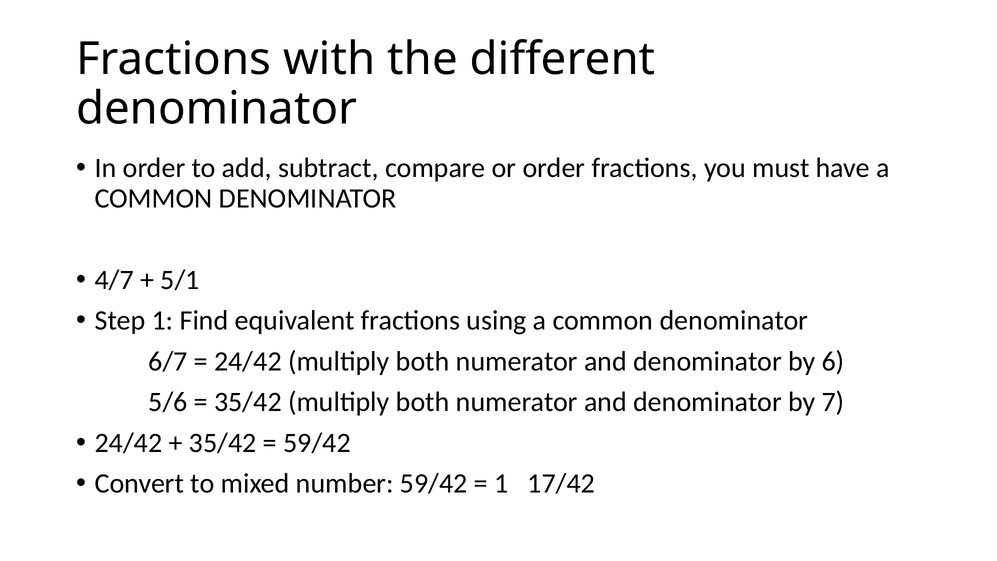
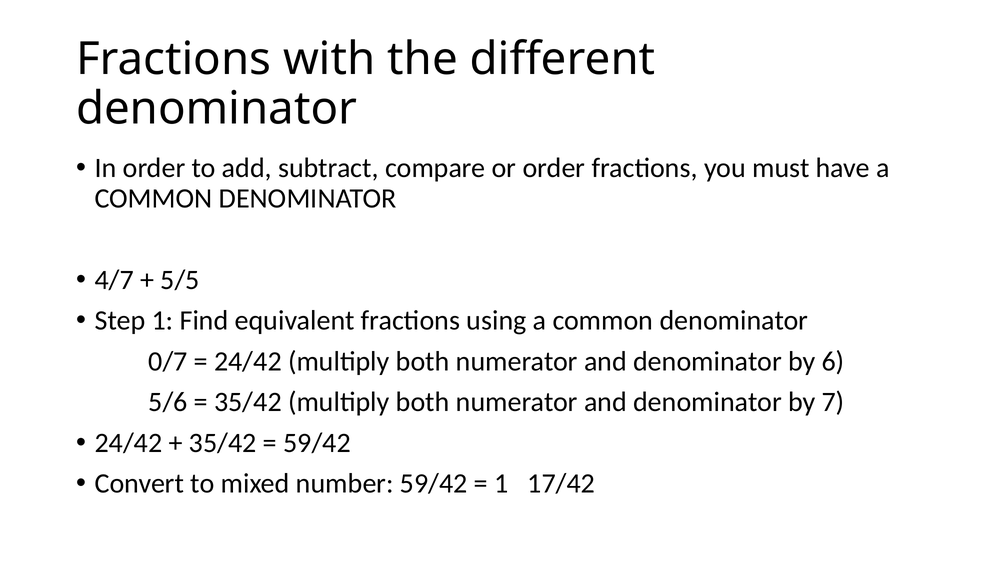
5/1: 5/1 -> 5/5
6/7: 6/7 -> 0/7
